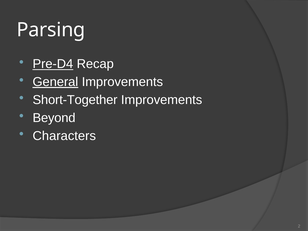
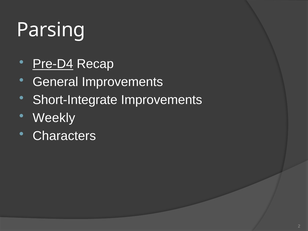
General underline: present -> none
Short-Together: Short-Together -> Short-Integrate
Beyond: Beyond -> Weekly
